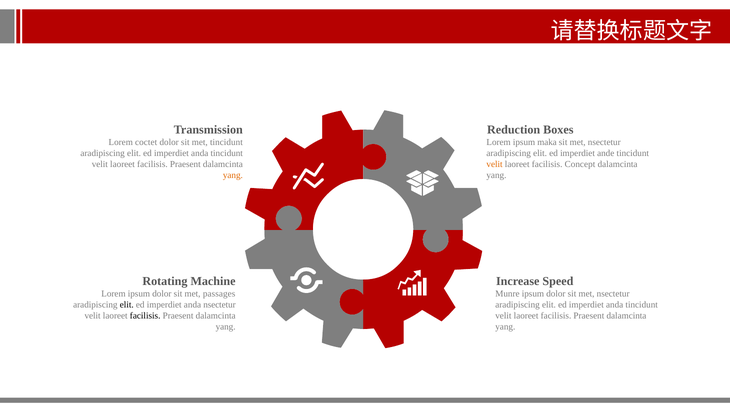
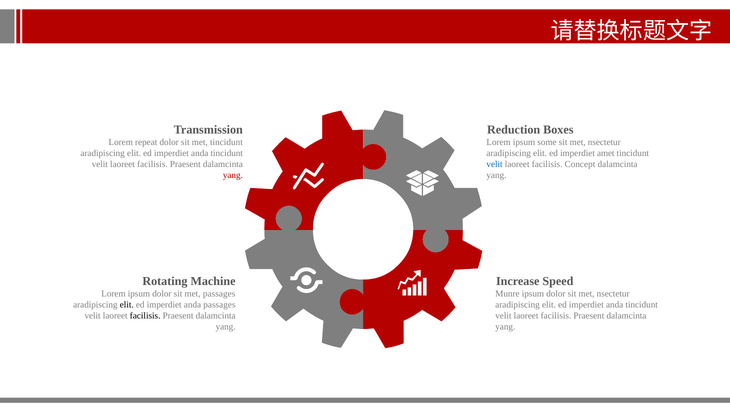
coctet: coctet -> repeat
maka: maka -> some
ande: ande -> amet
velit at (495, 164) colour: orange -> blue
yang at (233, 175) colour: orange -> red
anda nsectetur: nsectetur -> passages
